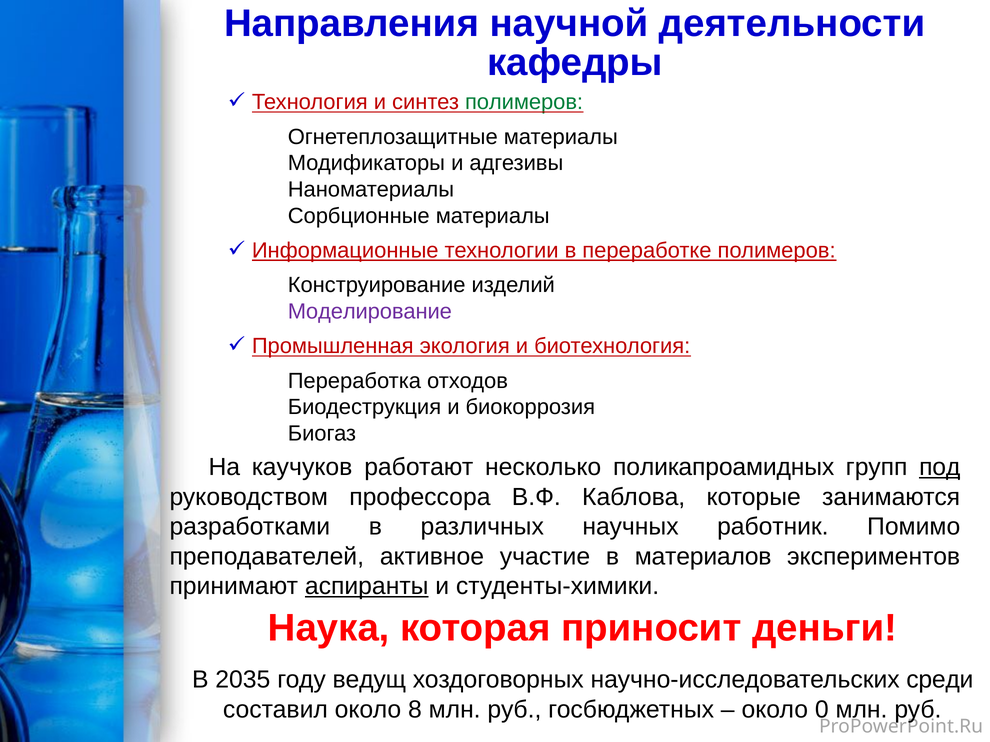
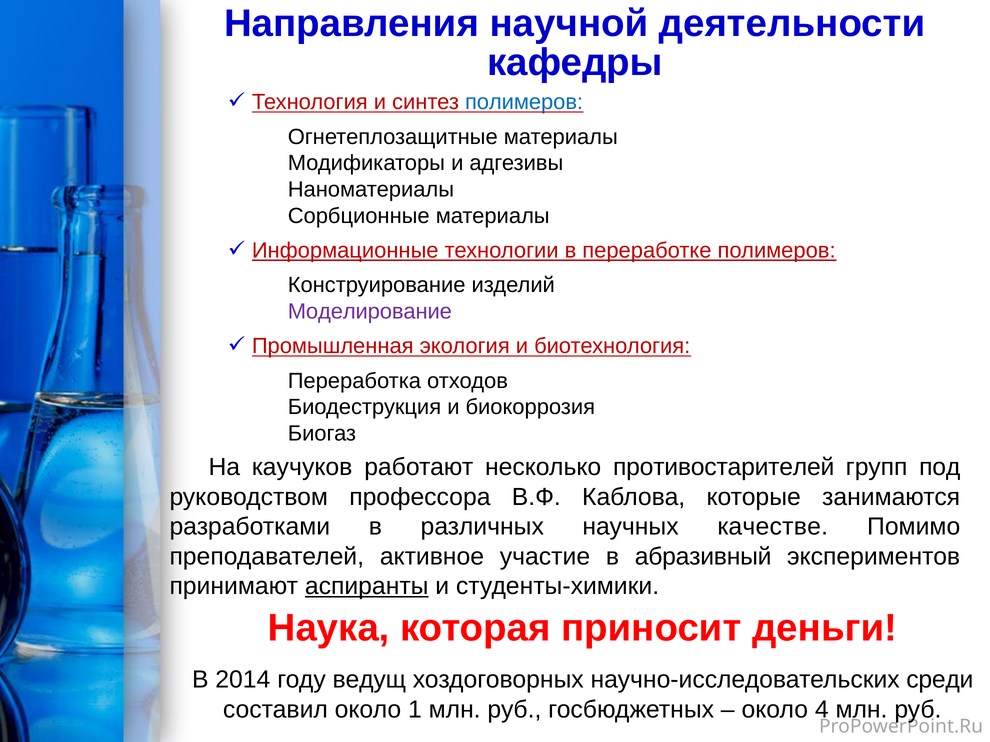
полимеров at (524, 102) colour: green -> blue
поликапроамидных: поликапроамидных -> противостарителей
под underline: present -> none
работник: работник -> качестве
материалов: материалов -> абразивный
2035: 2035 -> 2014
8: 8 -> 1
0: 0 -> 4
